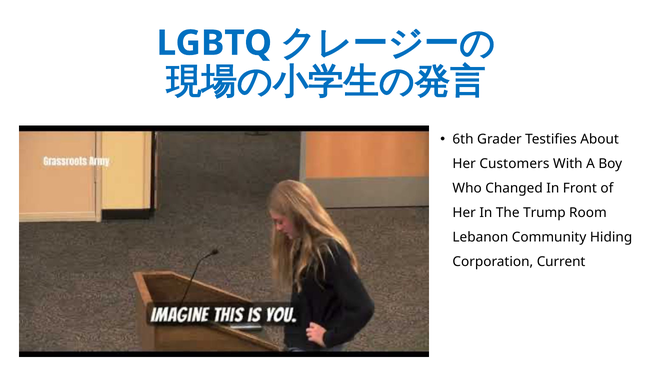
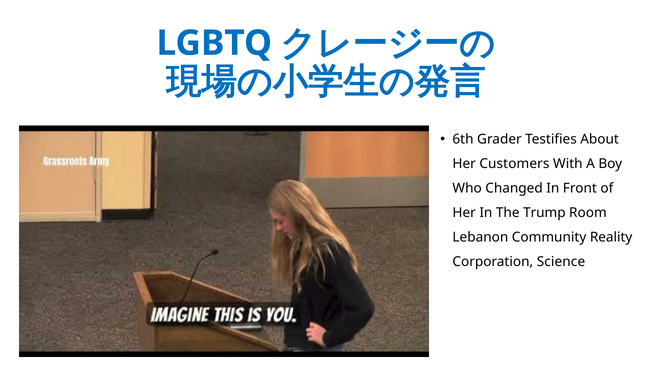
Hiding: Hiding -> Reality
Current: Current -> Science
